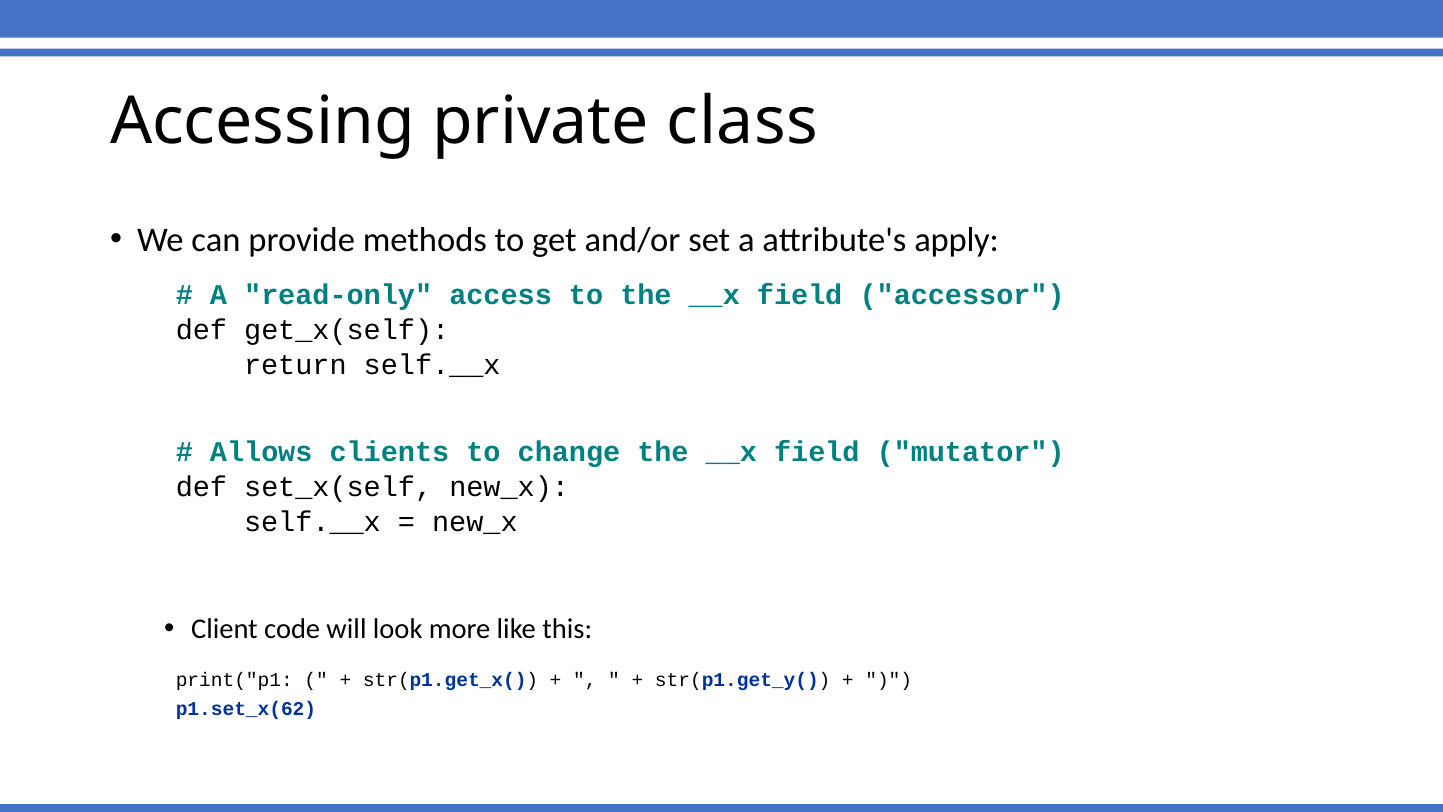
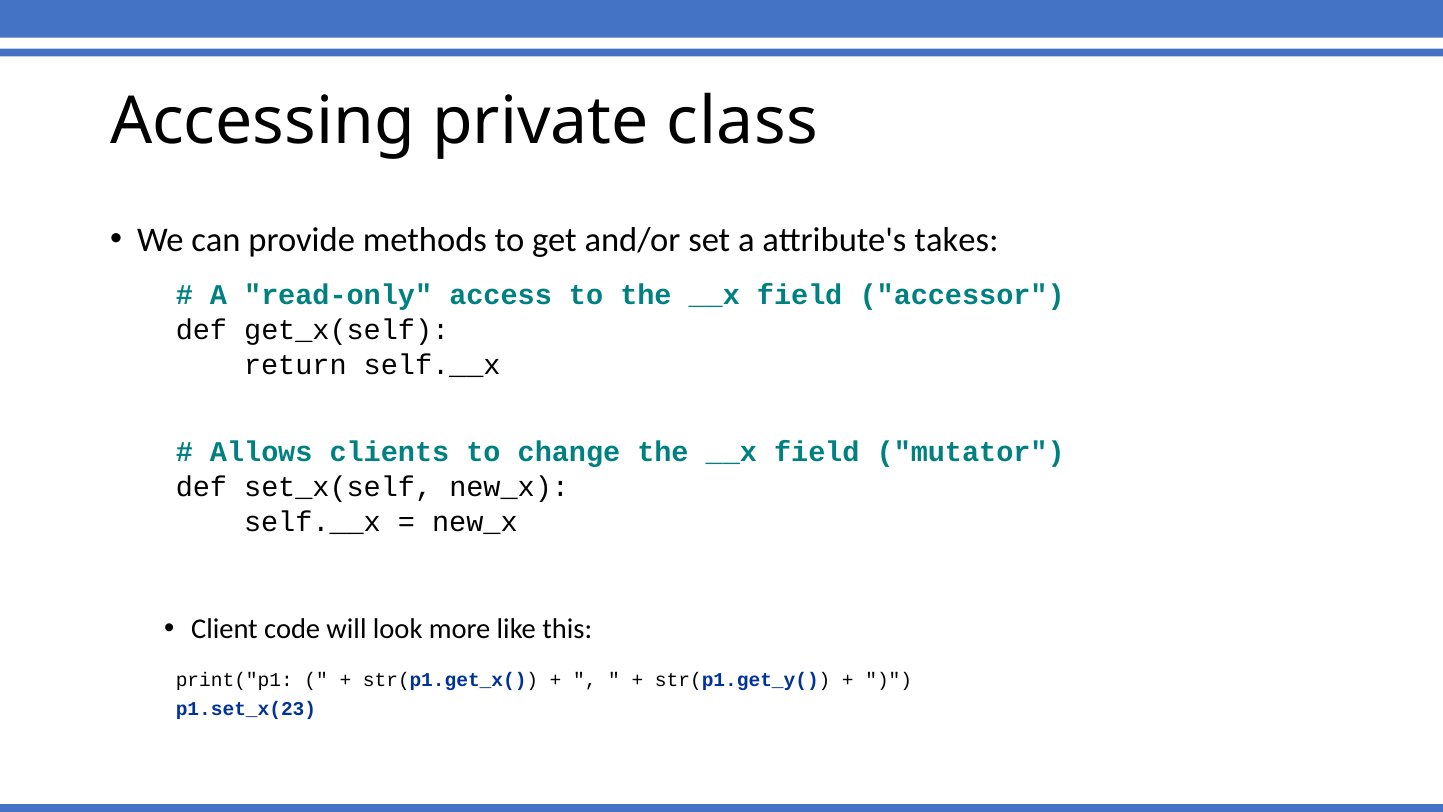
apply: apply -> takes
p1.set_x(62: p1.set_x(62 -> p1.set_x(23
